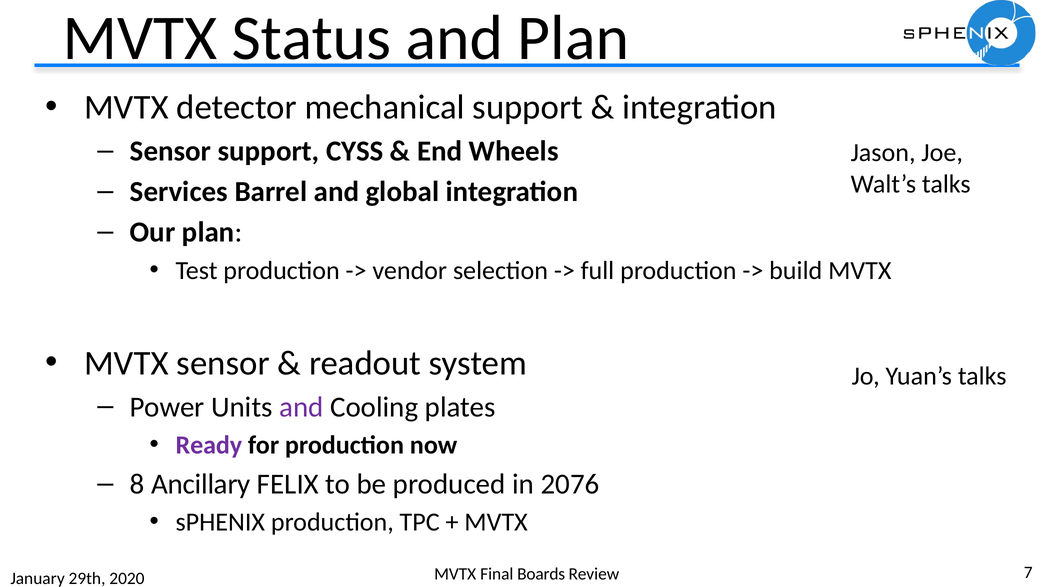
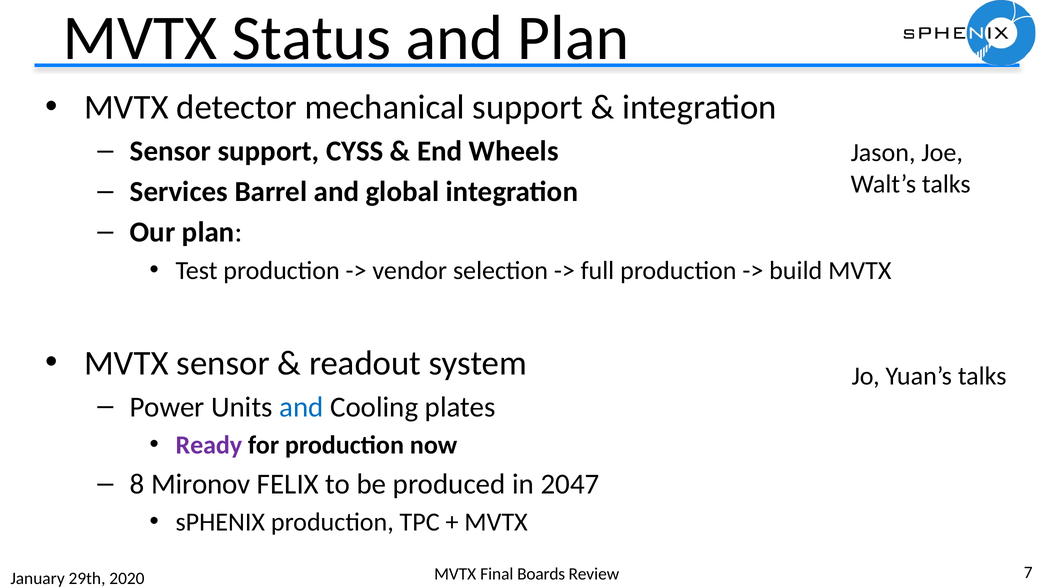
and at (301, 407) colour: purple -> blue
Ancillary: Ancillary -> Mironov
2076: 2076 -> 2047
